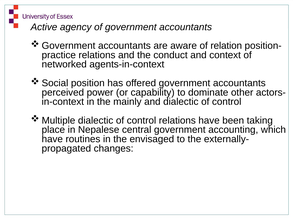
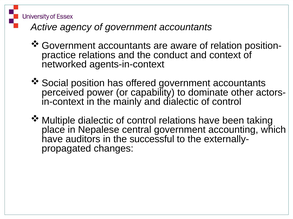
routines: routines -> auditors
envisaged: envisaged -> successful
